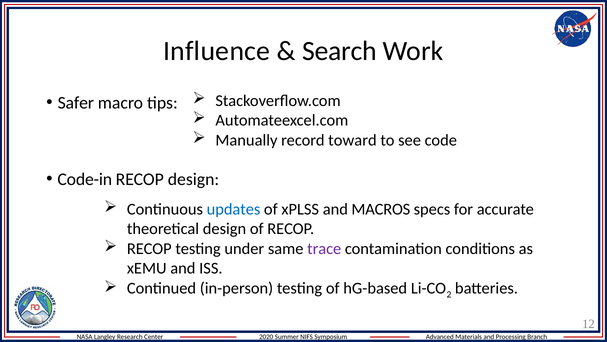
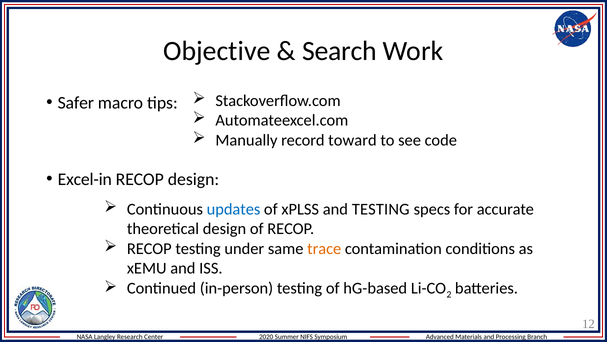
Influence: Influence -> Objective
Code-in: Code-in -> Excel-in
and MACROS: MACROS -> TESTING
trace colour: purple -> orange
